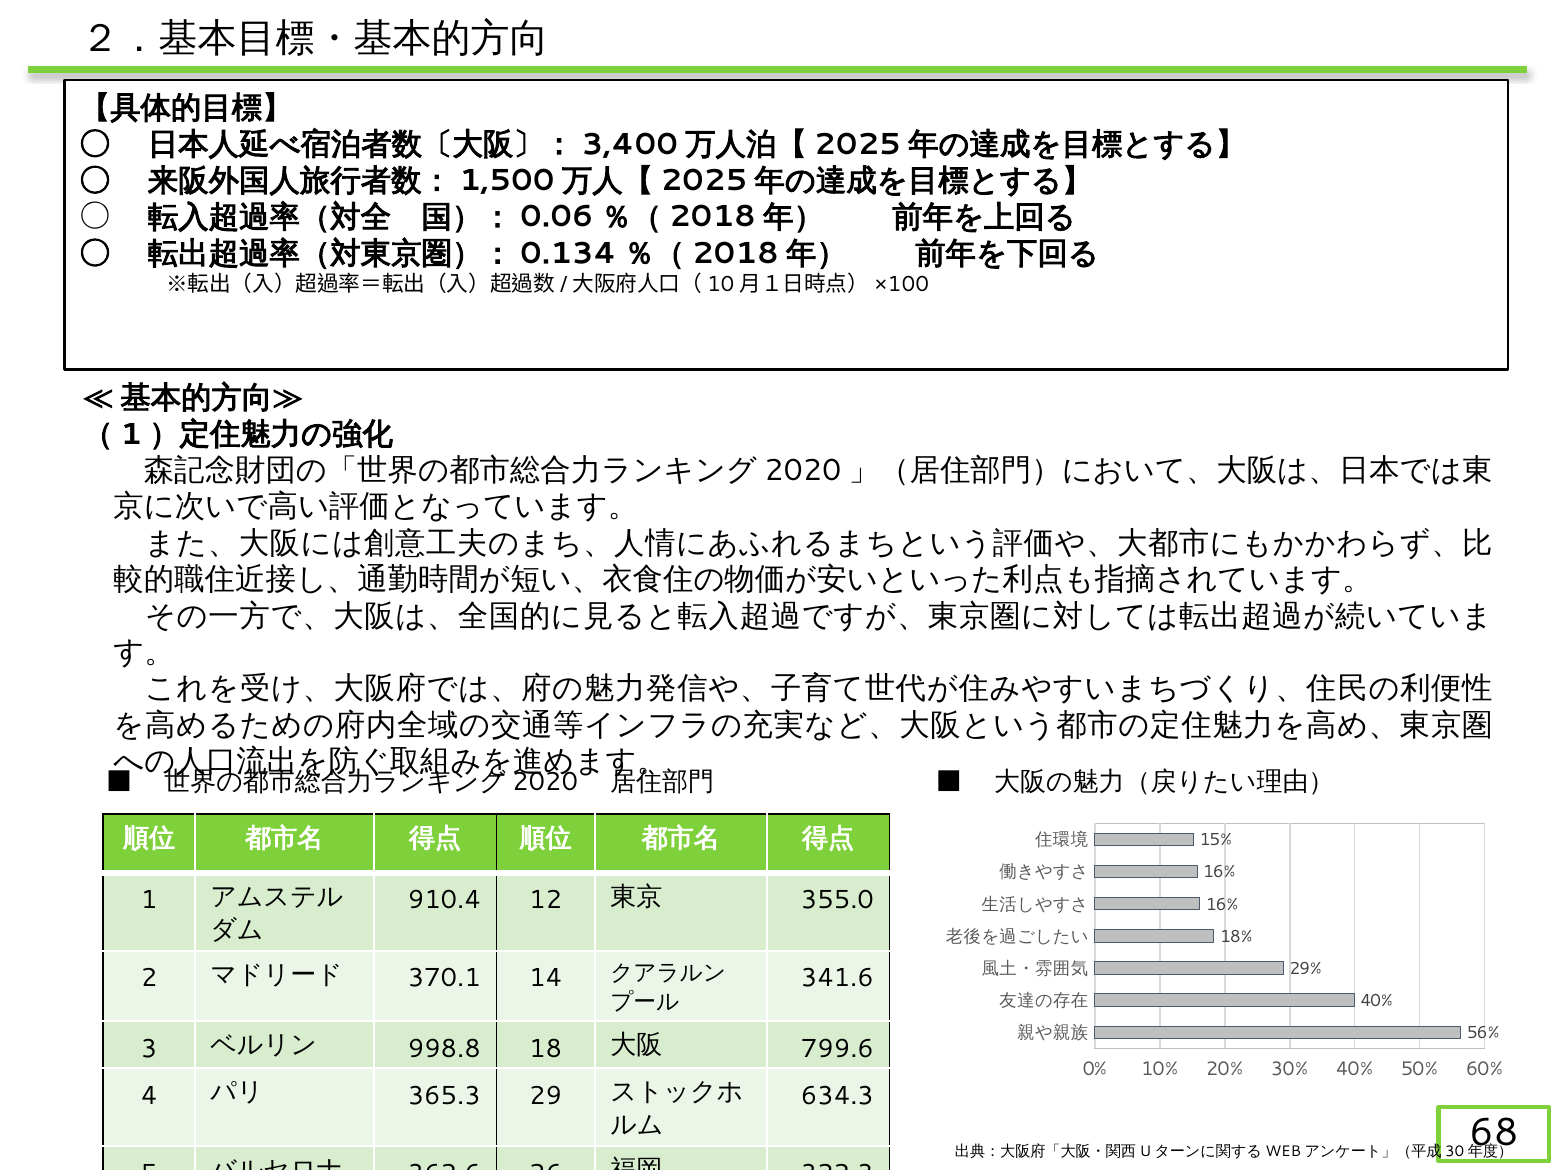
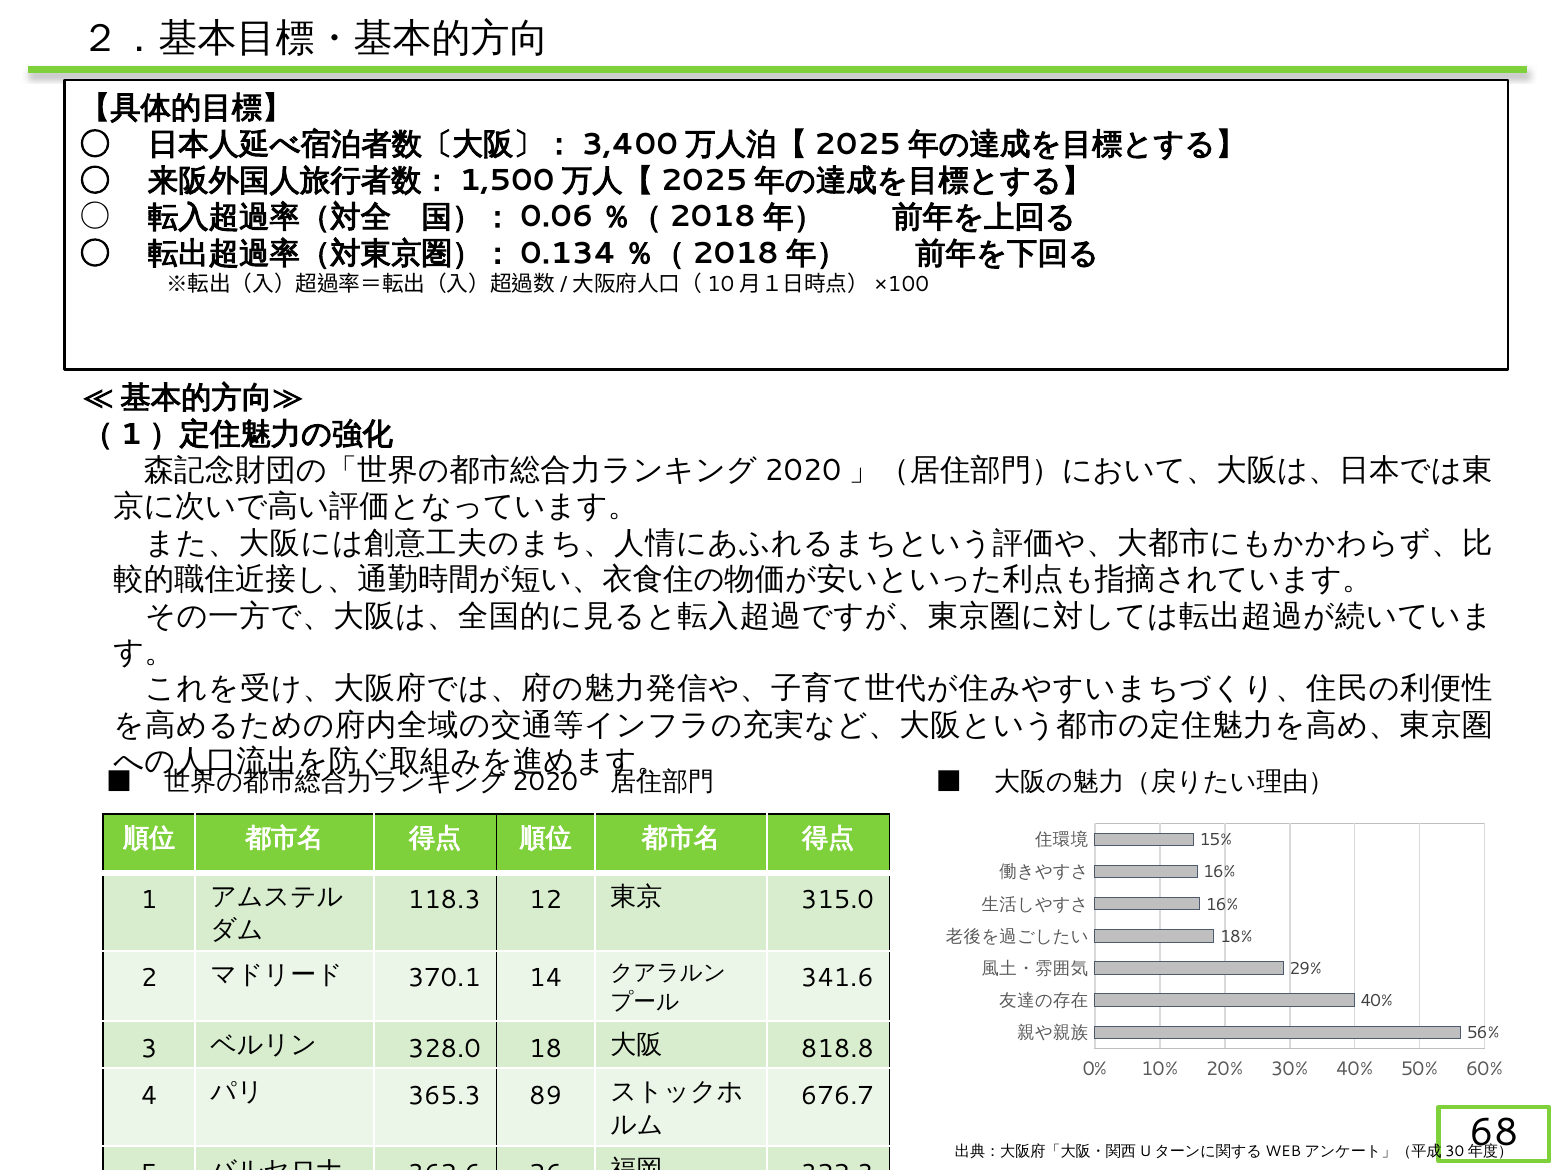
910.4: 910.4 -> 118.3
355.0: 355.0 -> 315.0
998.8: 998.8 -> 328.0
799.6: 799.6 -> 818.8
29: 29 -> 89
634.3: 634.3 -> 676.7
